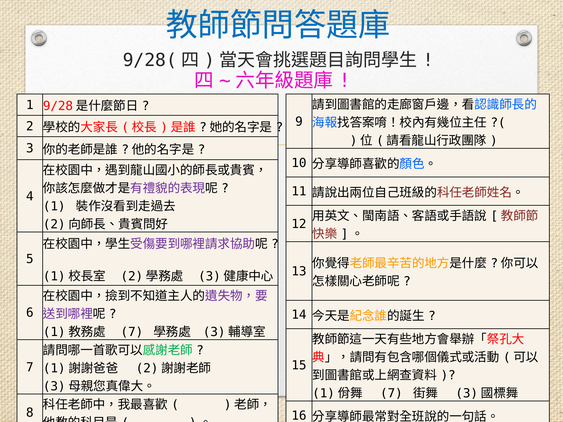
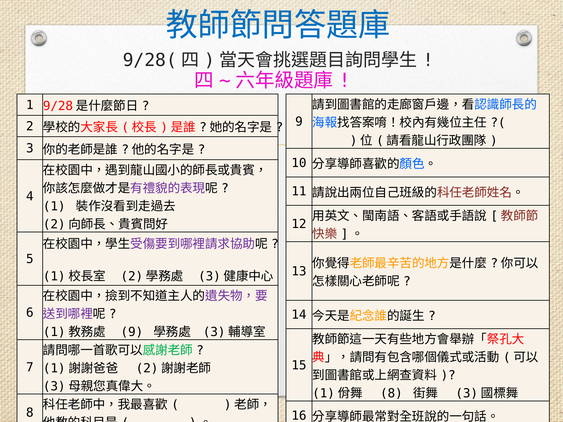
7 at (132, 332): 7 -> 9
7 at (391, 394): 7 -> 8
